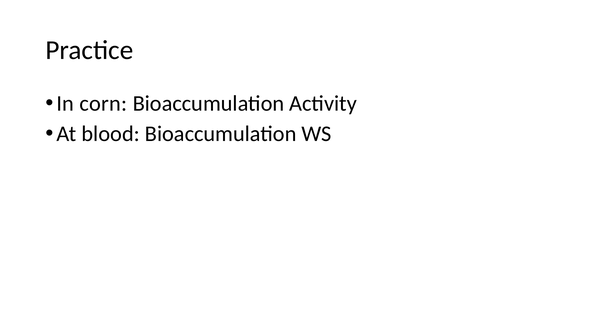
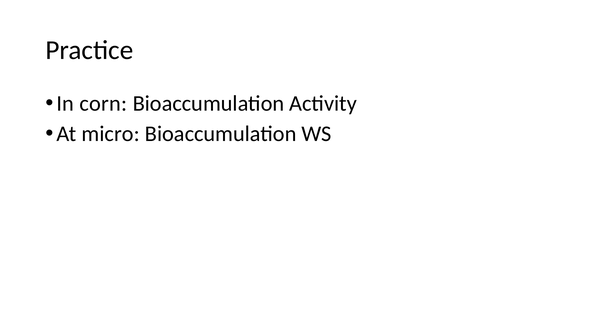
blood: blood -> micro
